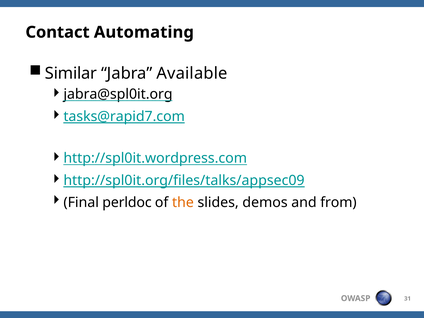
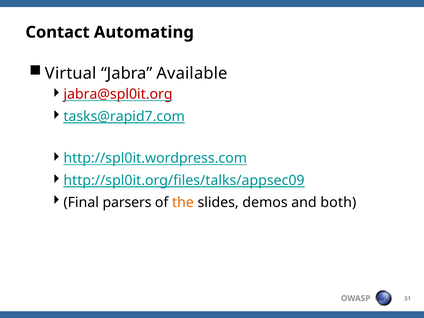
Similar: Similar -> Virtual
jabra@spl0it.org colour: black -> red
perldoc: perldoc -> parsers
from: from -> both
